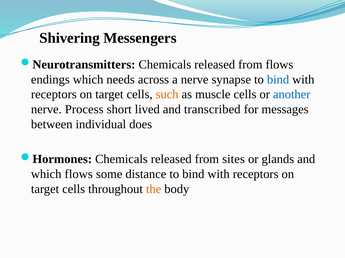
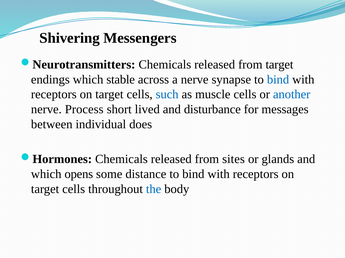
from flows: flows -> target
needs: needs -> stable
such colour: orange -> blue
transcribed: transcribed -> disturbance
which flows: flows -> opens
the colour: orange -> blue
